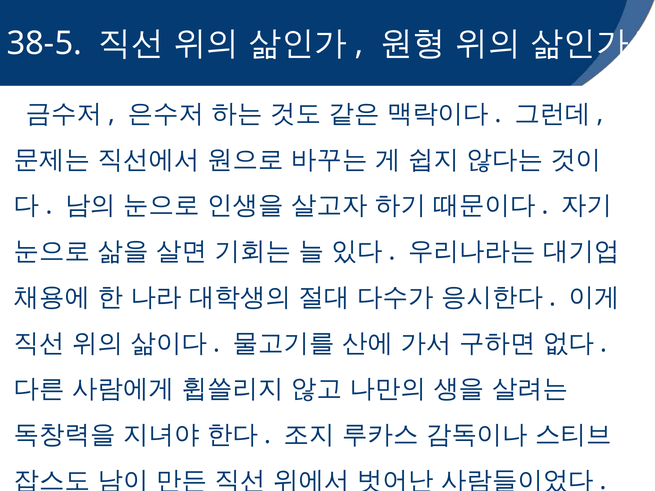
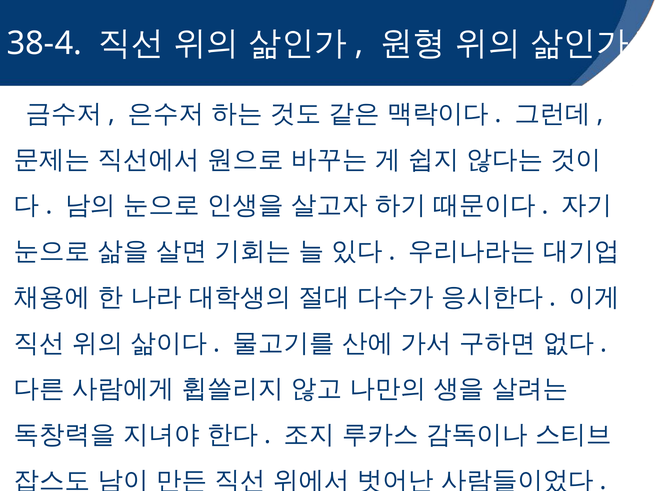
38-5: 38-5 -> 38-4
